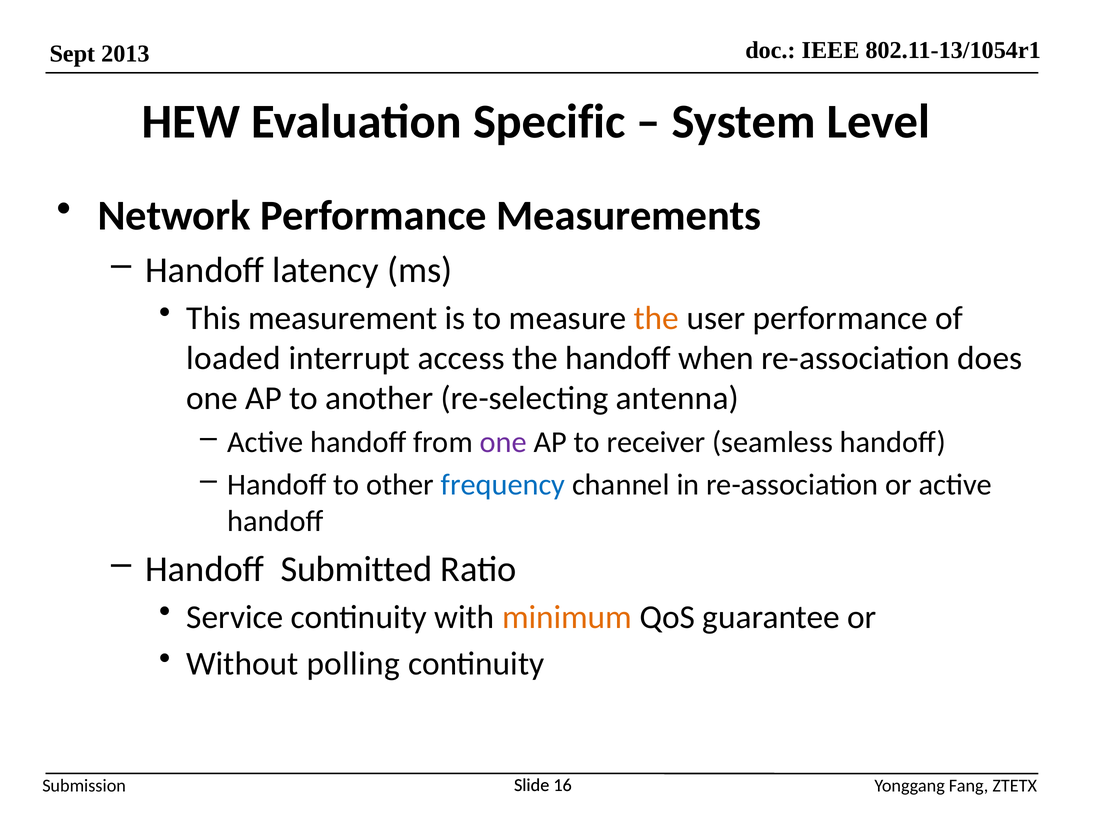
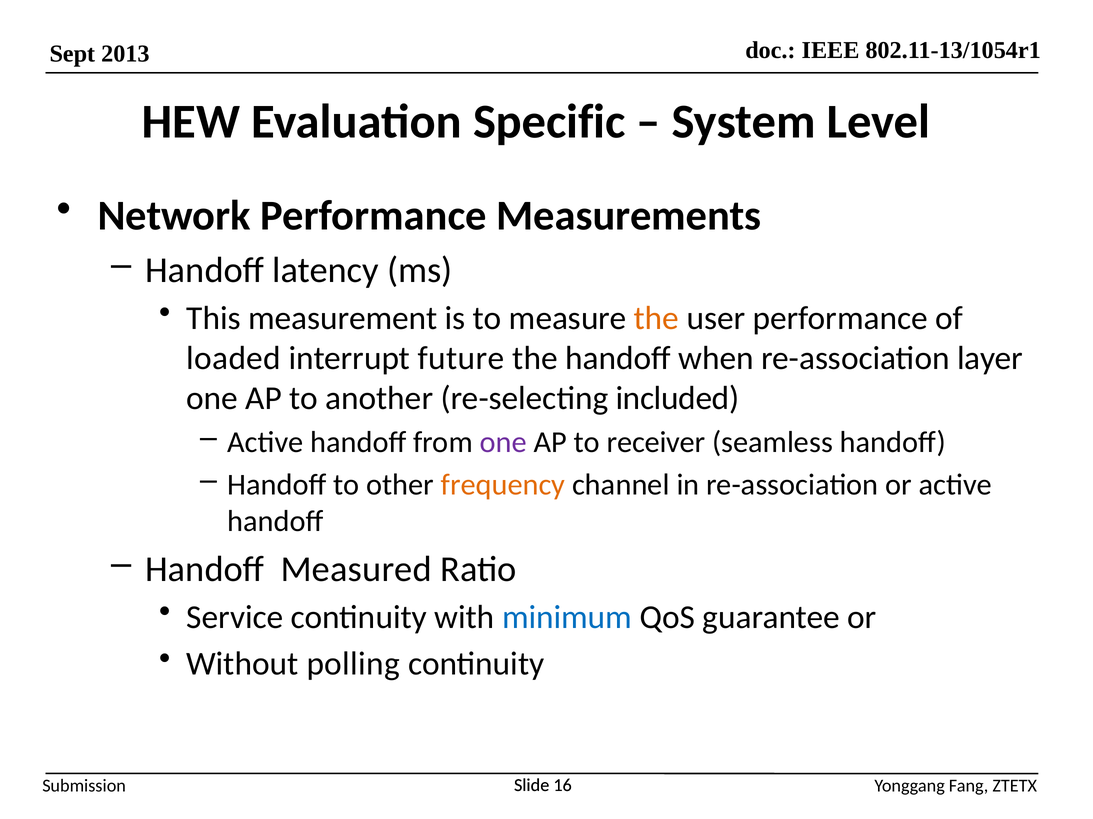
access: access -> future
does: does -> layer
antenna: antenna -> included
frequency colour: blue -> orange
Submitted: Submitted -> Measured
minimum colour: orange -> blue
